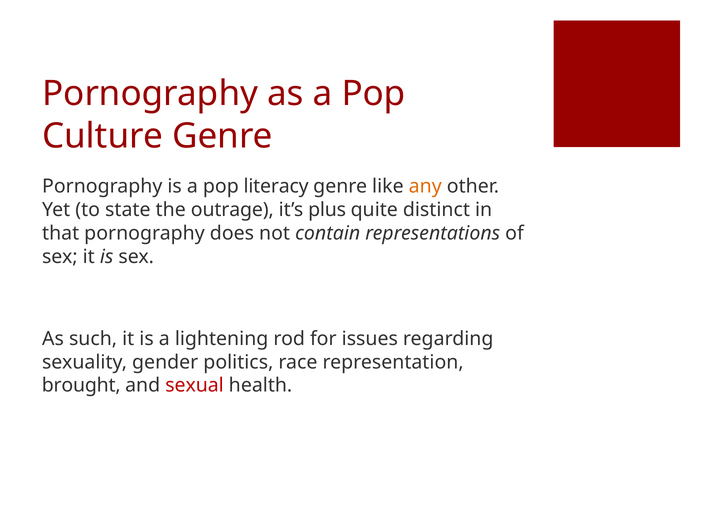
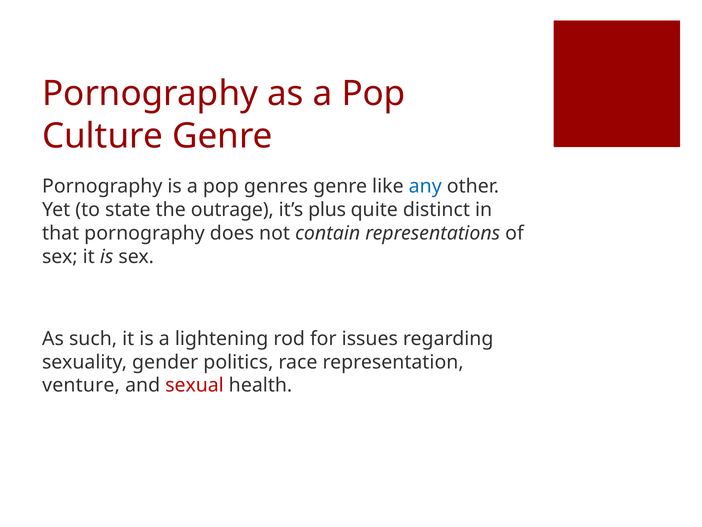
literacy: literacy -> genres
any colour: orange -> blue
brought: brought -> venture
